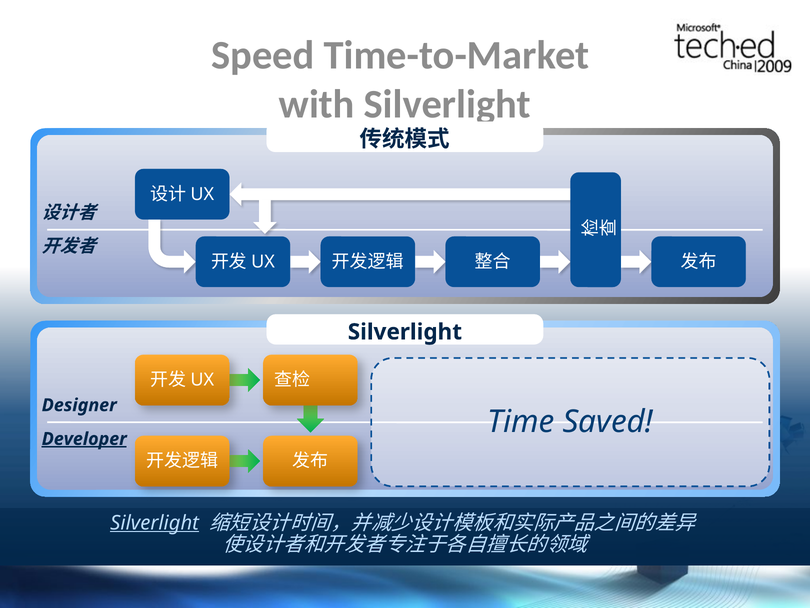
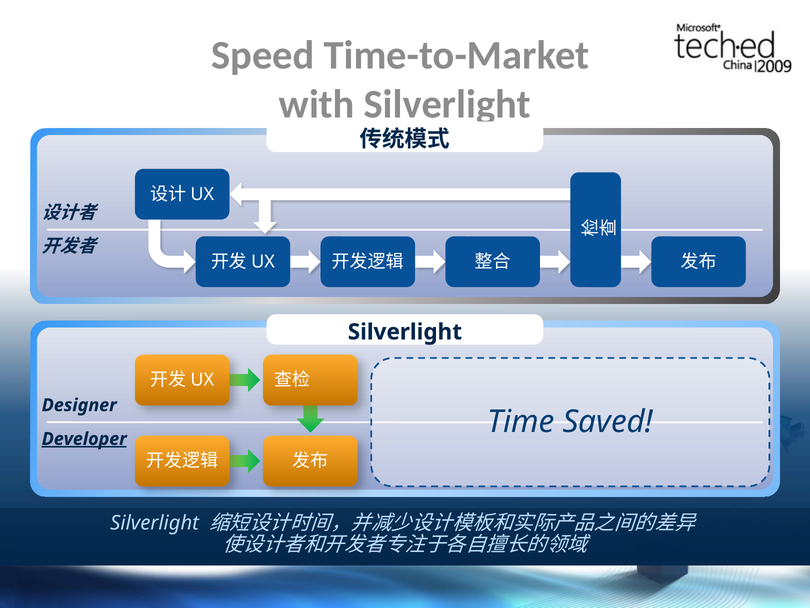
Silverlight at (155, 522) underline: present -> none
